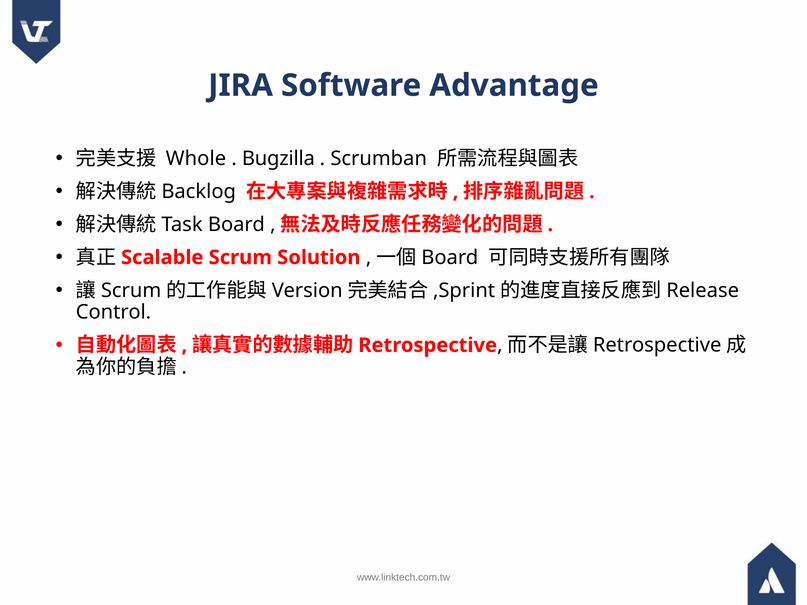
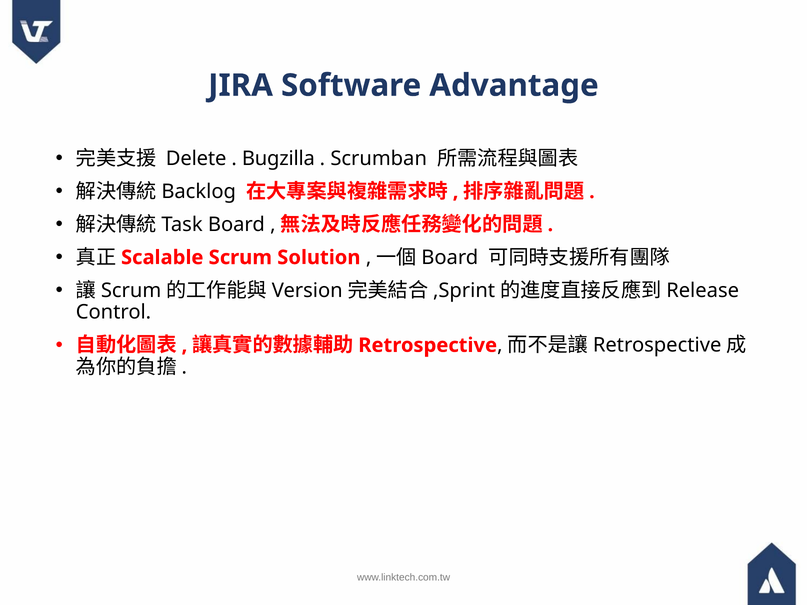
Whole: Whole -> Delete
